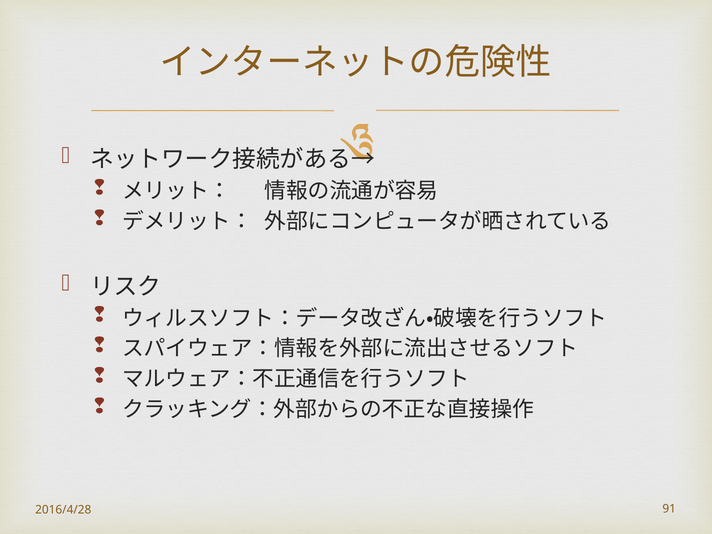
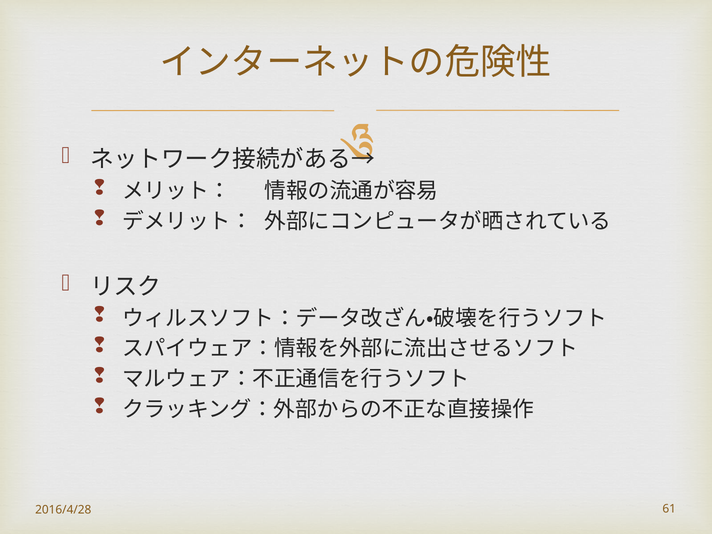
91: 91 -> 61
